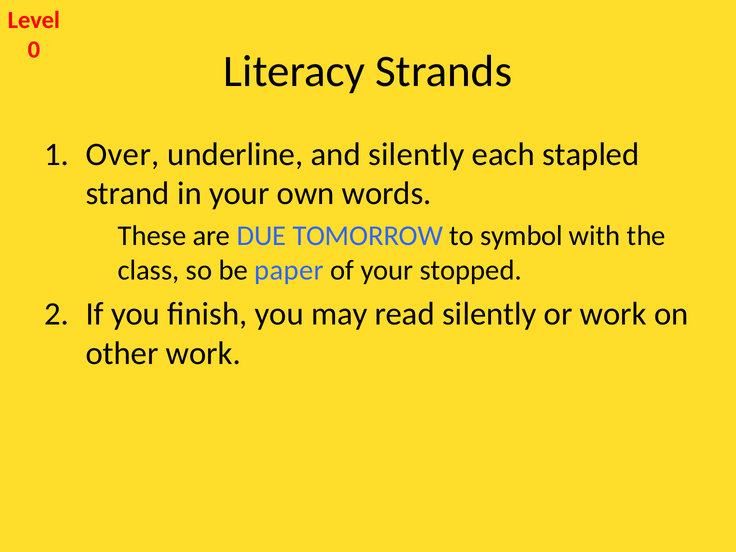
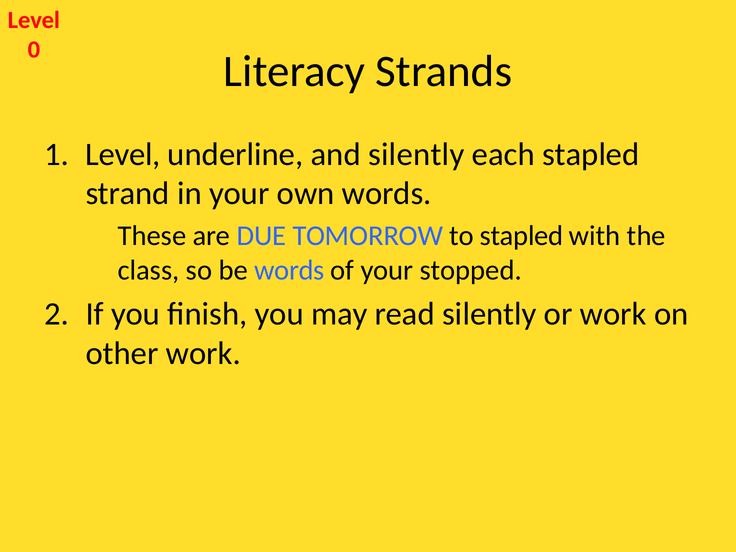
Over at (123, 154): Over -> Level
to symbol: symbol -> stapled
be paper: paper -> words
